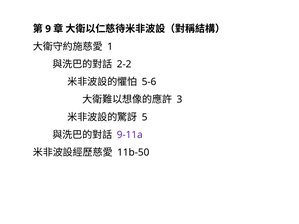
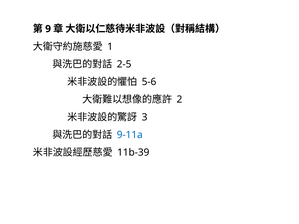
2-2: 2-2 -> 2-5
3: 3 -> 2
5: 5 -> 3
9-11a colour: purple -> blue
11b-50: 11b-50 -> 11b-39
